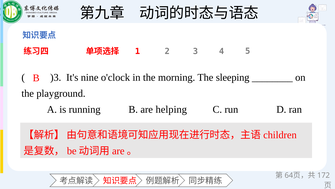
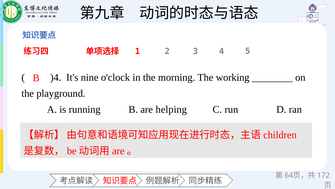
)3: )3 -> )4
sleeping: sleeping -> working
